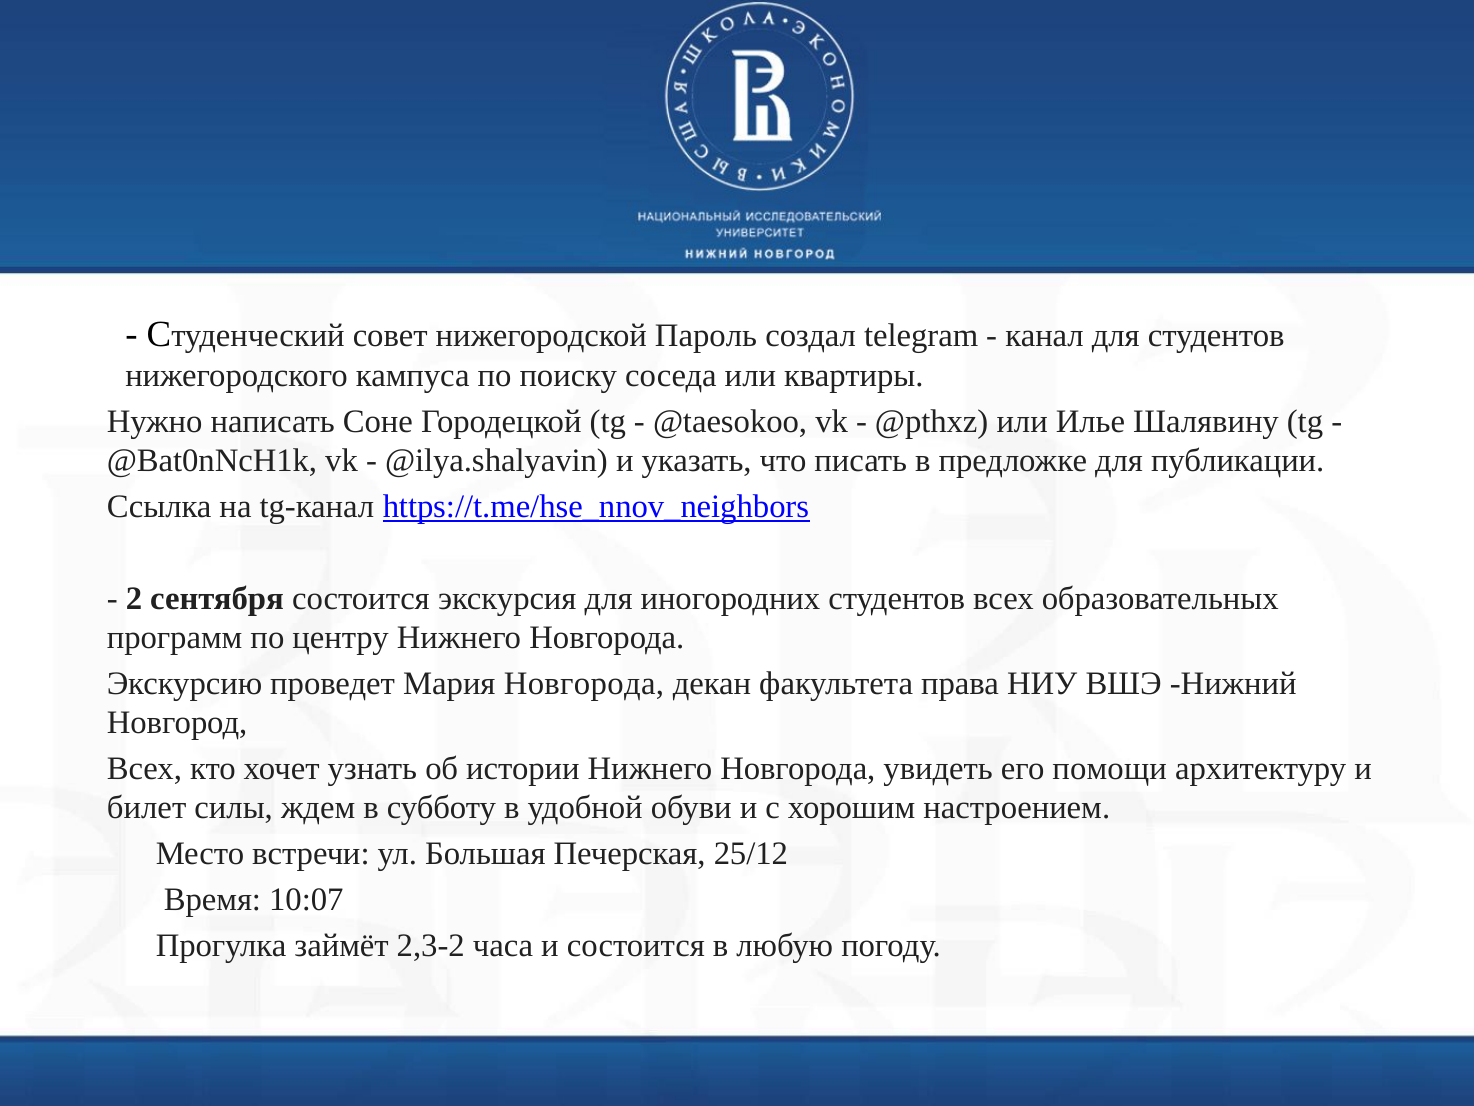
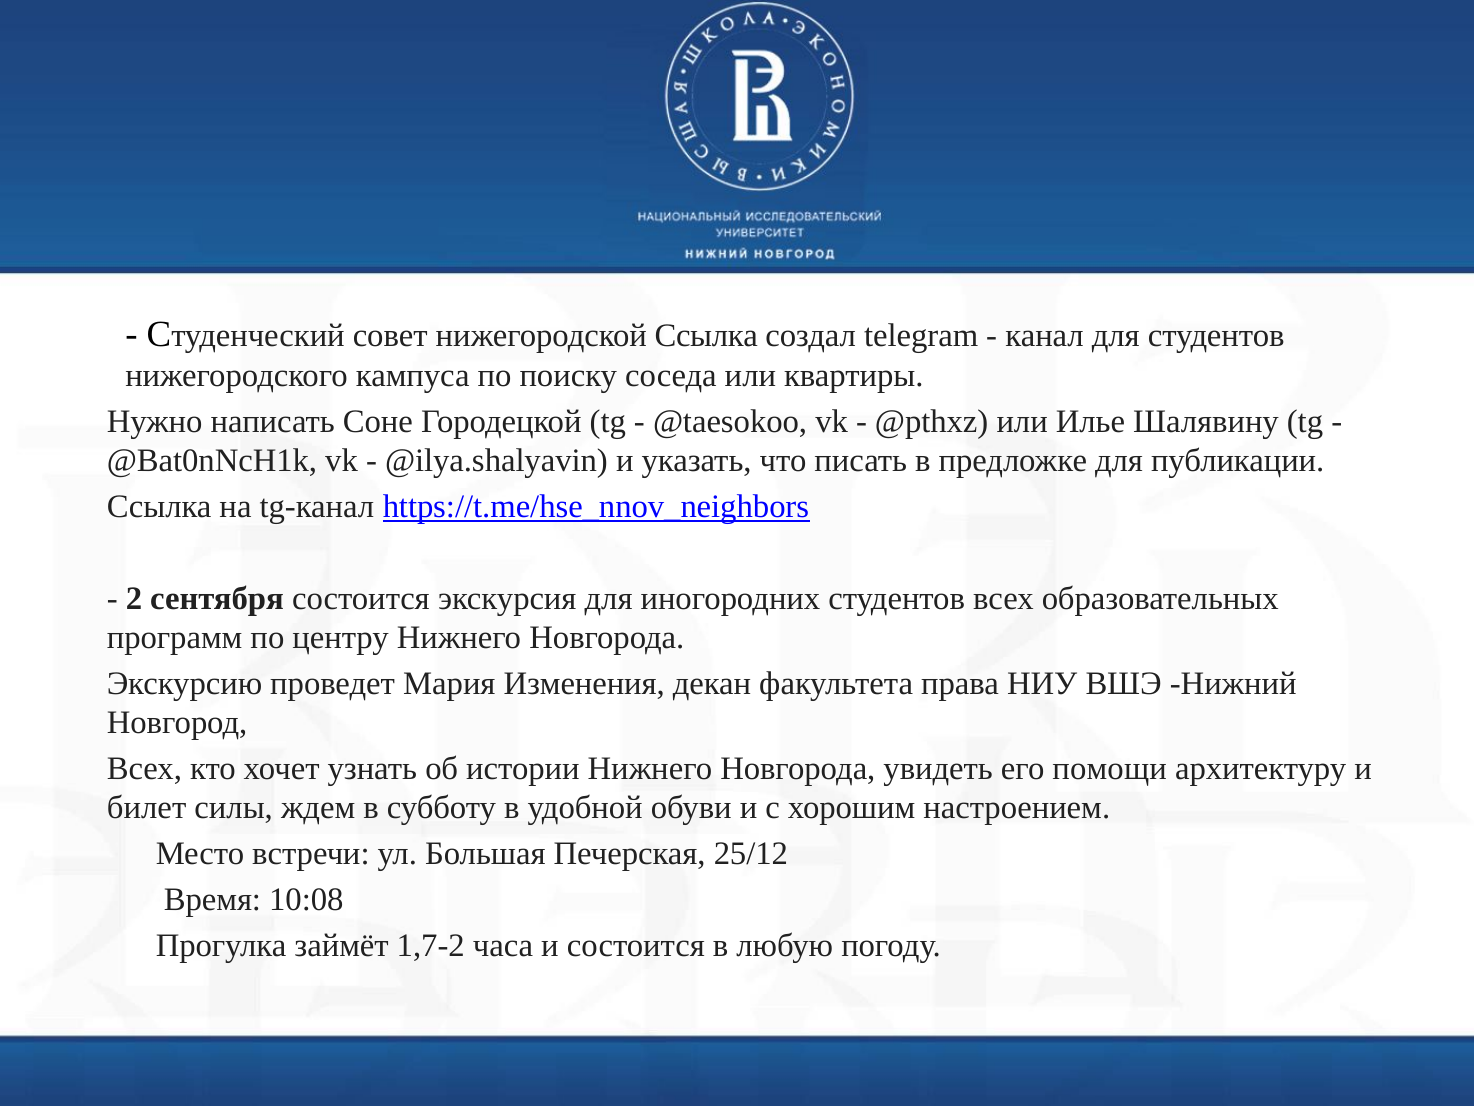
нижегородской Пароль: Пароль -> Ссылка
Мария Новгорода: Новгорода -> Изменения
10:07: 10:07 -> 10:08
2,3-2: 2,3-2 -> 1,7-2
